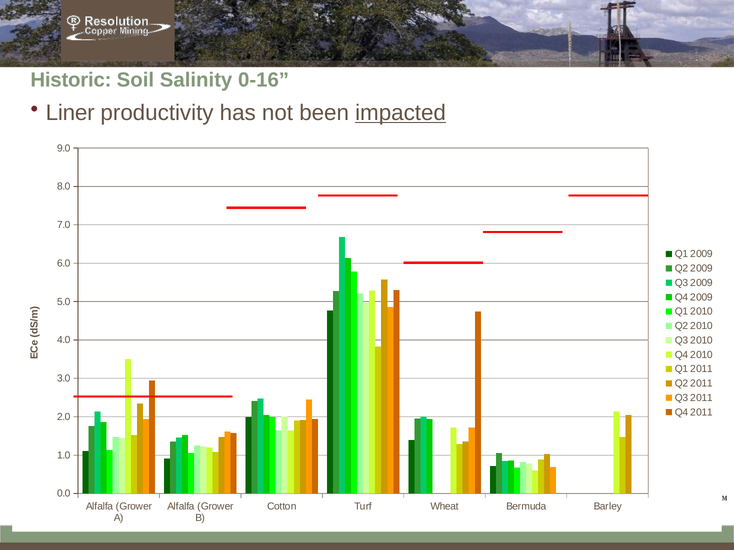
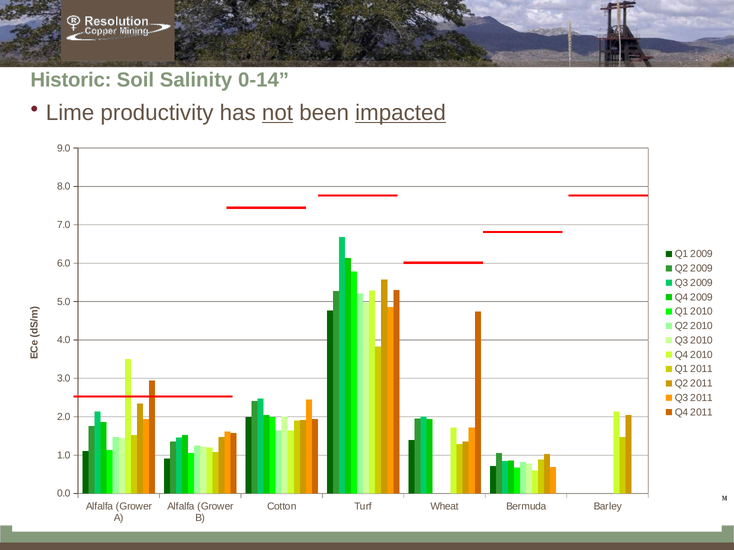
0-16: 0-16 -> 0-14
Liner: Liner -> Lime
not underline: none -> present
